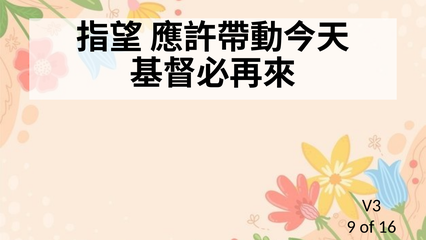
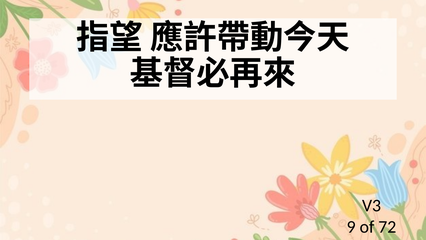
16: 16 -> 72
